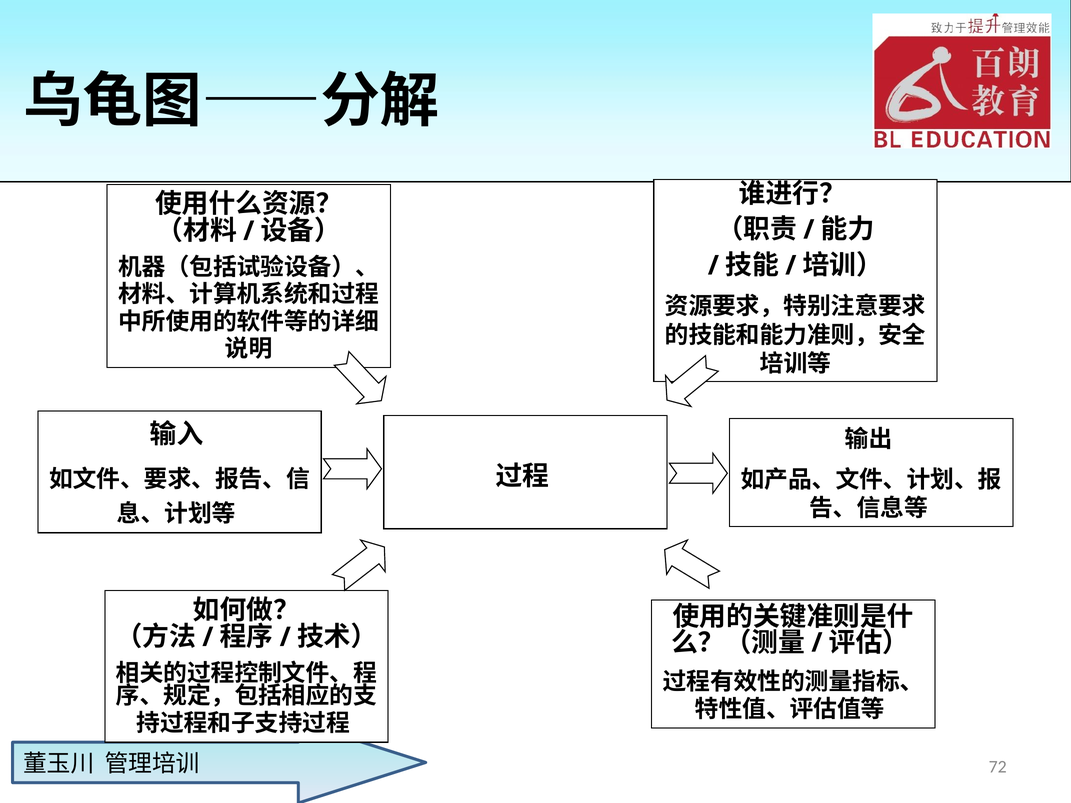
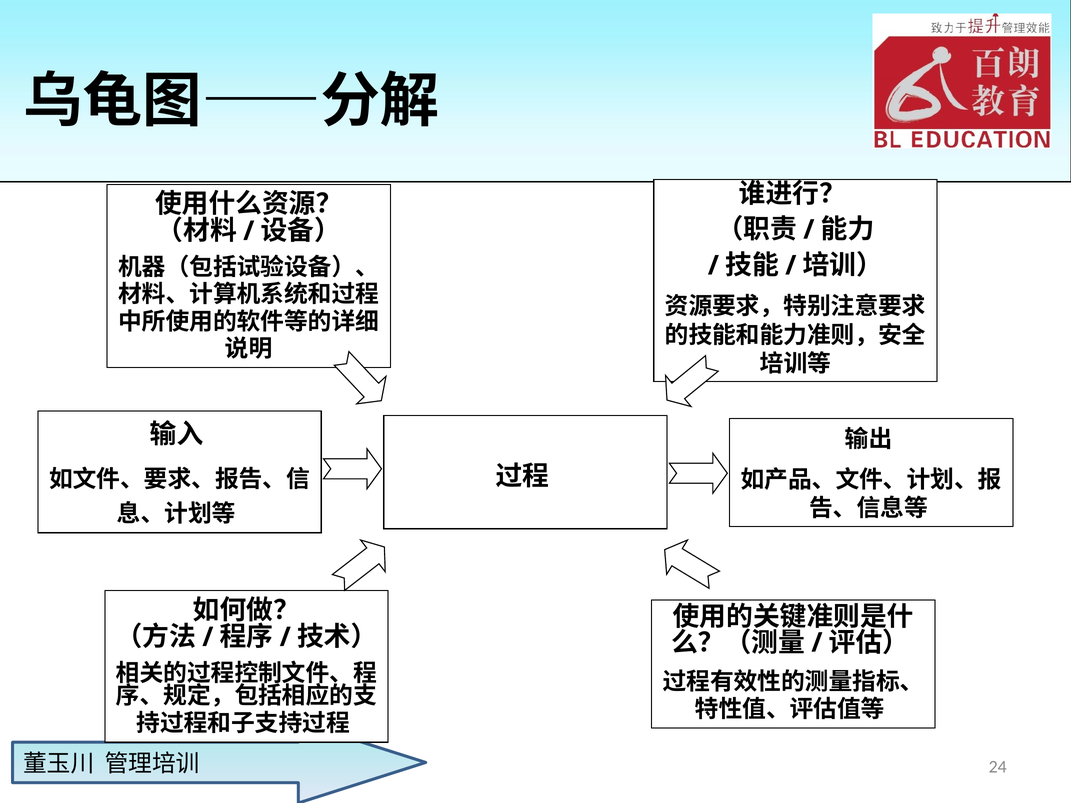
72: 72 -> 24
